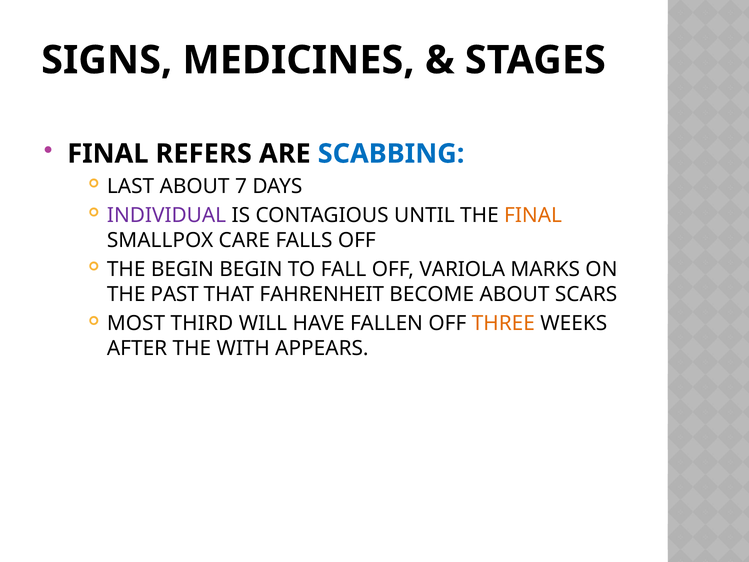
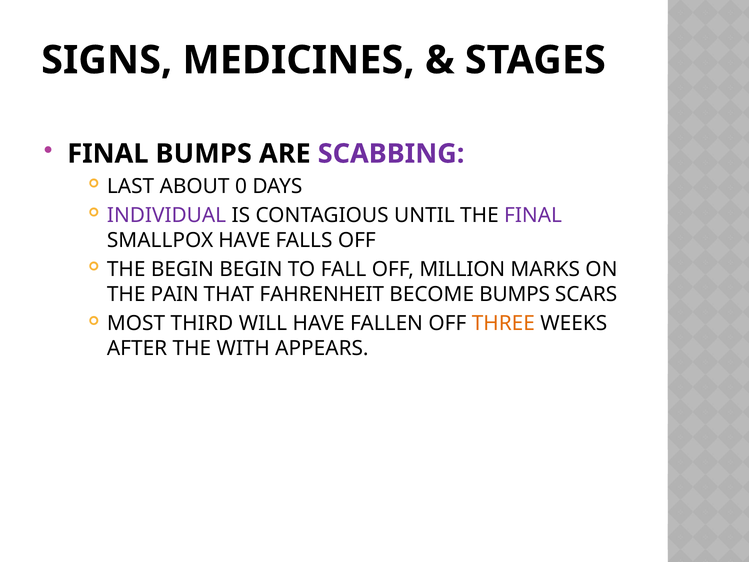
FINAL REFERS: REFERS -> BUMPS
SCABBING colour: blue -> purple
7: 7 -> 0
FINAL at (533, 215) colour: orange -> purple
SMALLPOX CARE: CARE -> HAVE
VARIOLA: VARIOLA -> MILLION
PAST: PAST -> PAIN
BECOME ABOUT: ABOUT -> BUMPS
